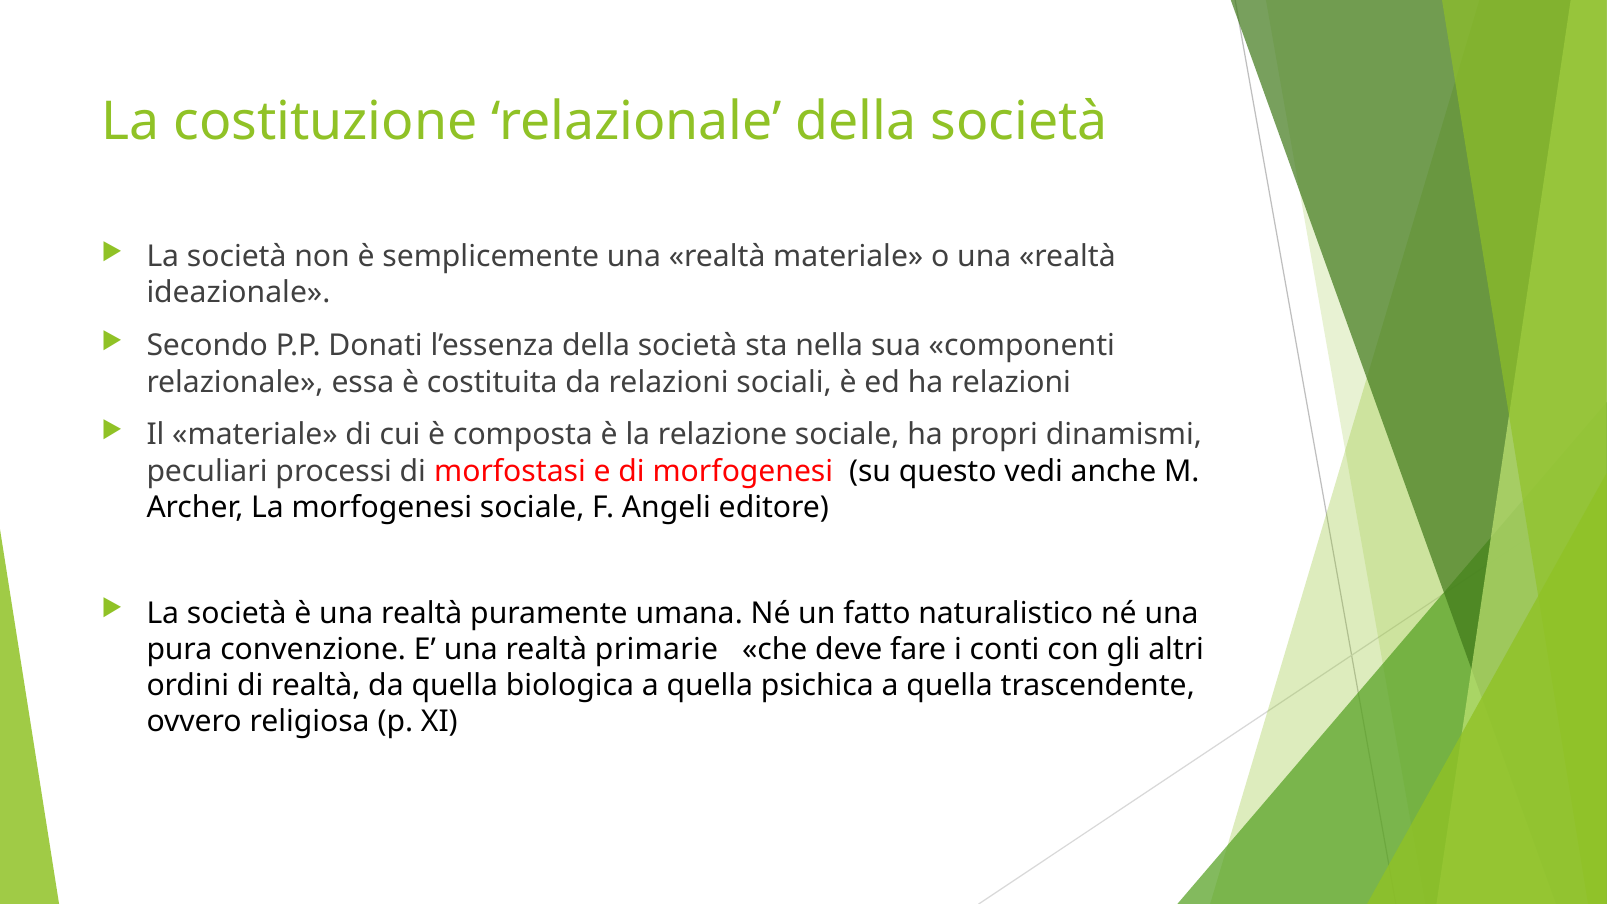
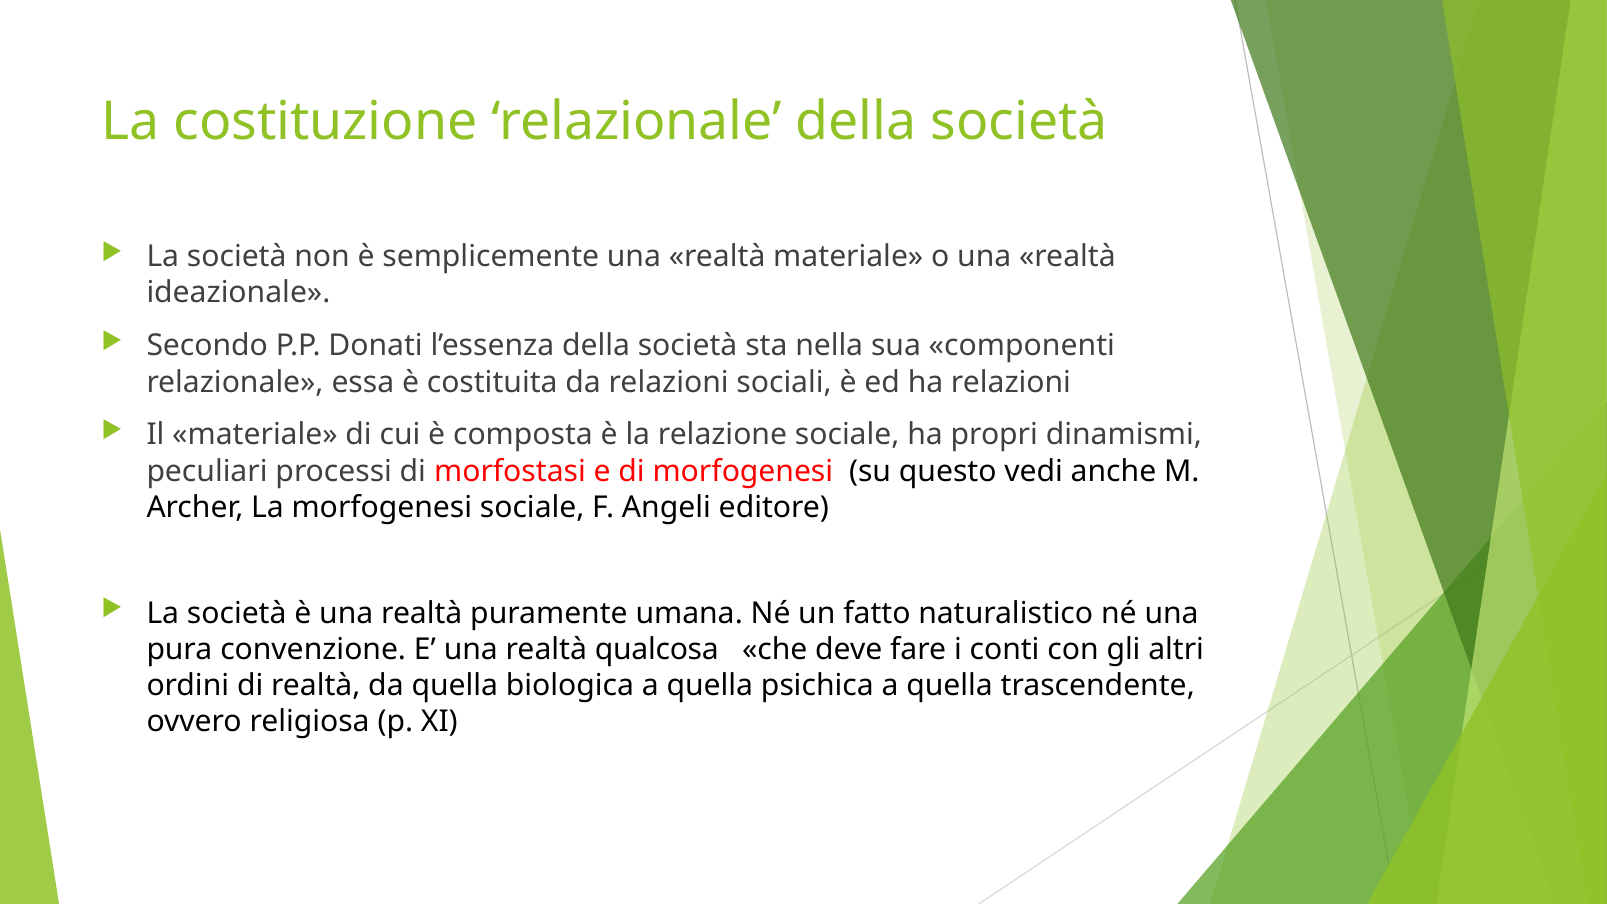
primarie: primarie -> qualcosa
